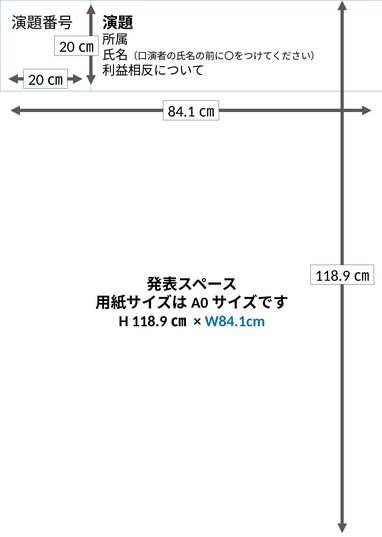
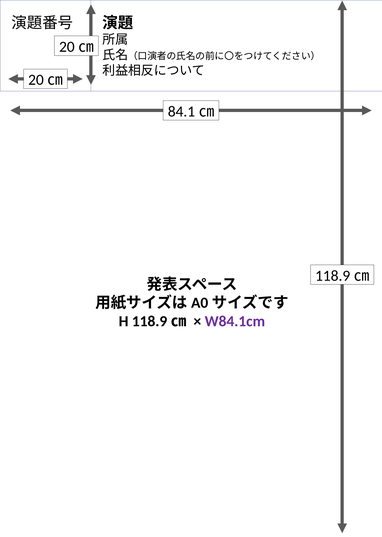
W84.1cm colour: blue -> purple
